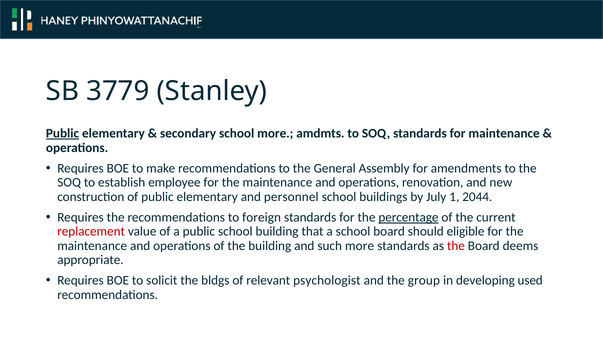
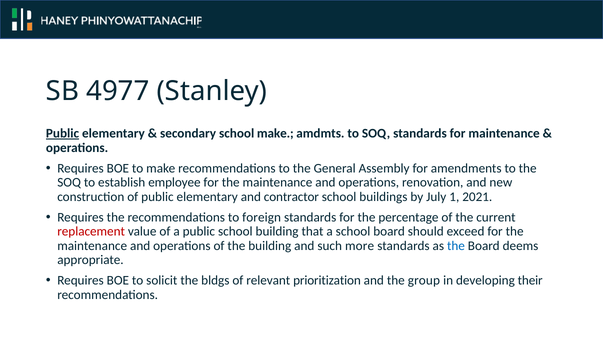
3779: 3779 -> 4977
school more: more -> make
personnel: personnel -> contractor
2044: 2044 -> 2021
percentage underline: present -> none
eligible: eligible -> exceed
the at (456, 246) colour: red -> blue
psychologist: psychologist -> prioritization
used: used -> their
